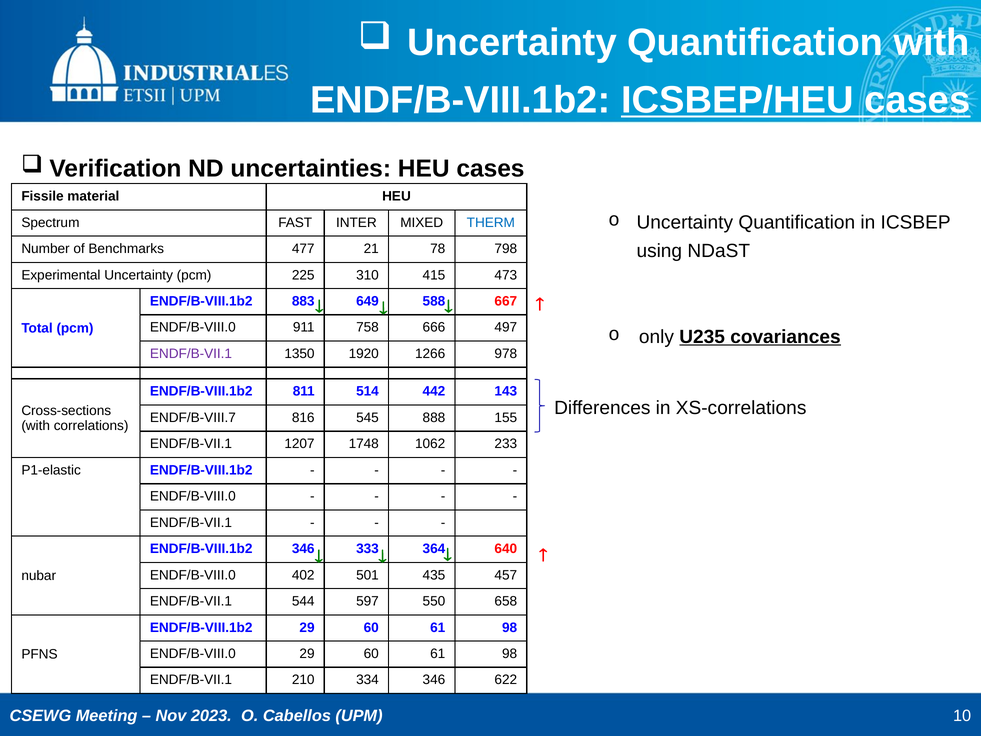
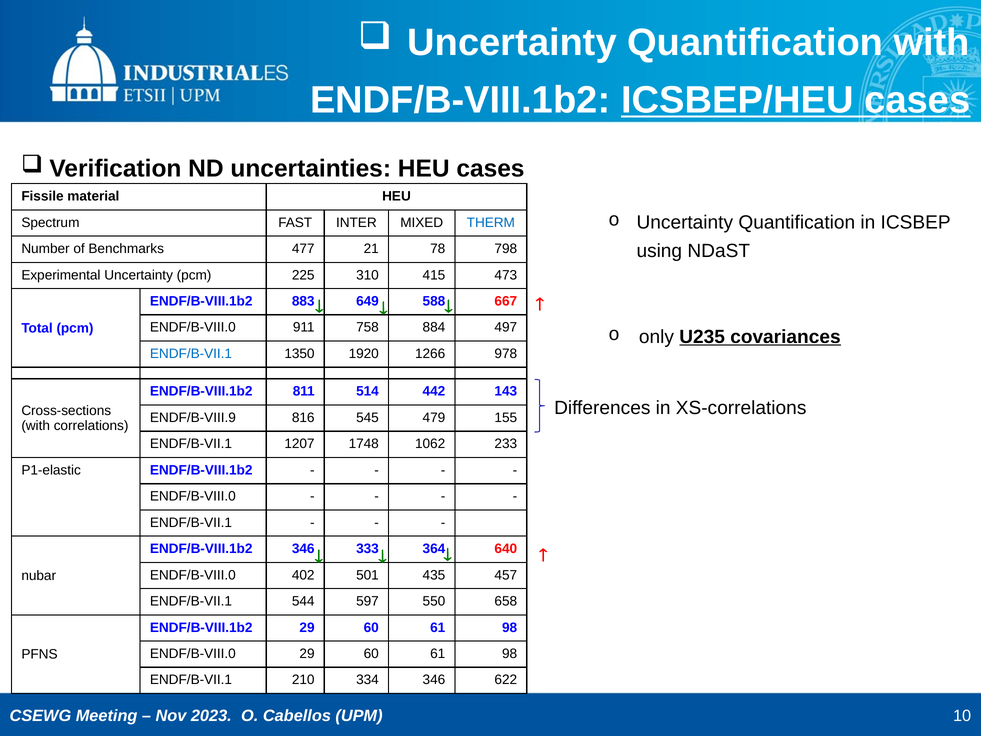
666: 666 -> 884
ENDF/B-VII.1 at (191, 354) colour: purple -> blue
ENDF/B-VIII.7: ENDF/B-VIII.7 -> ENDF/B-VIII.9
888: 888 -> 479
